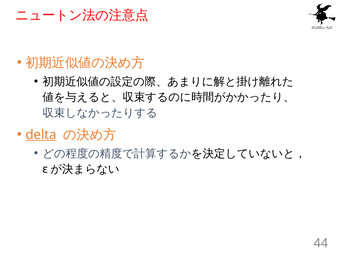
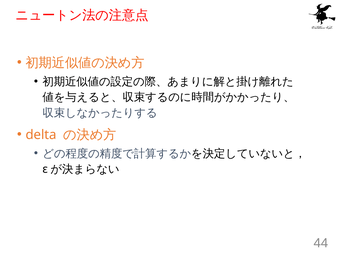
delta underline: present -> none
